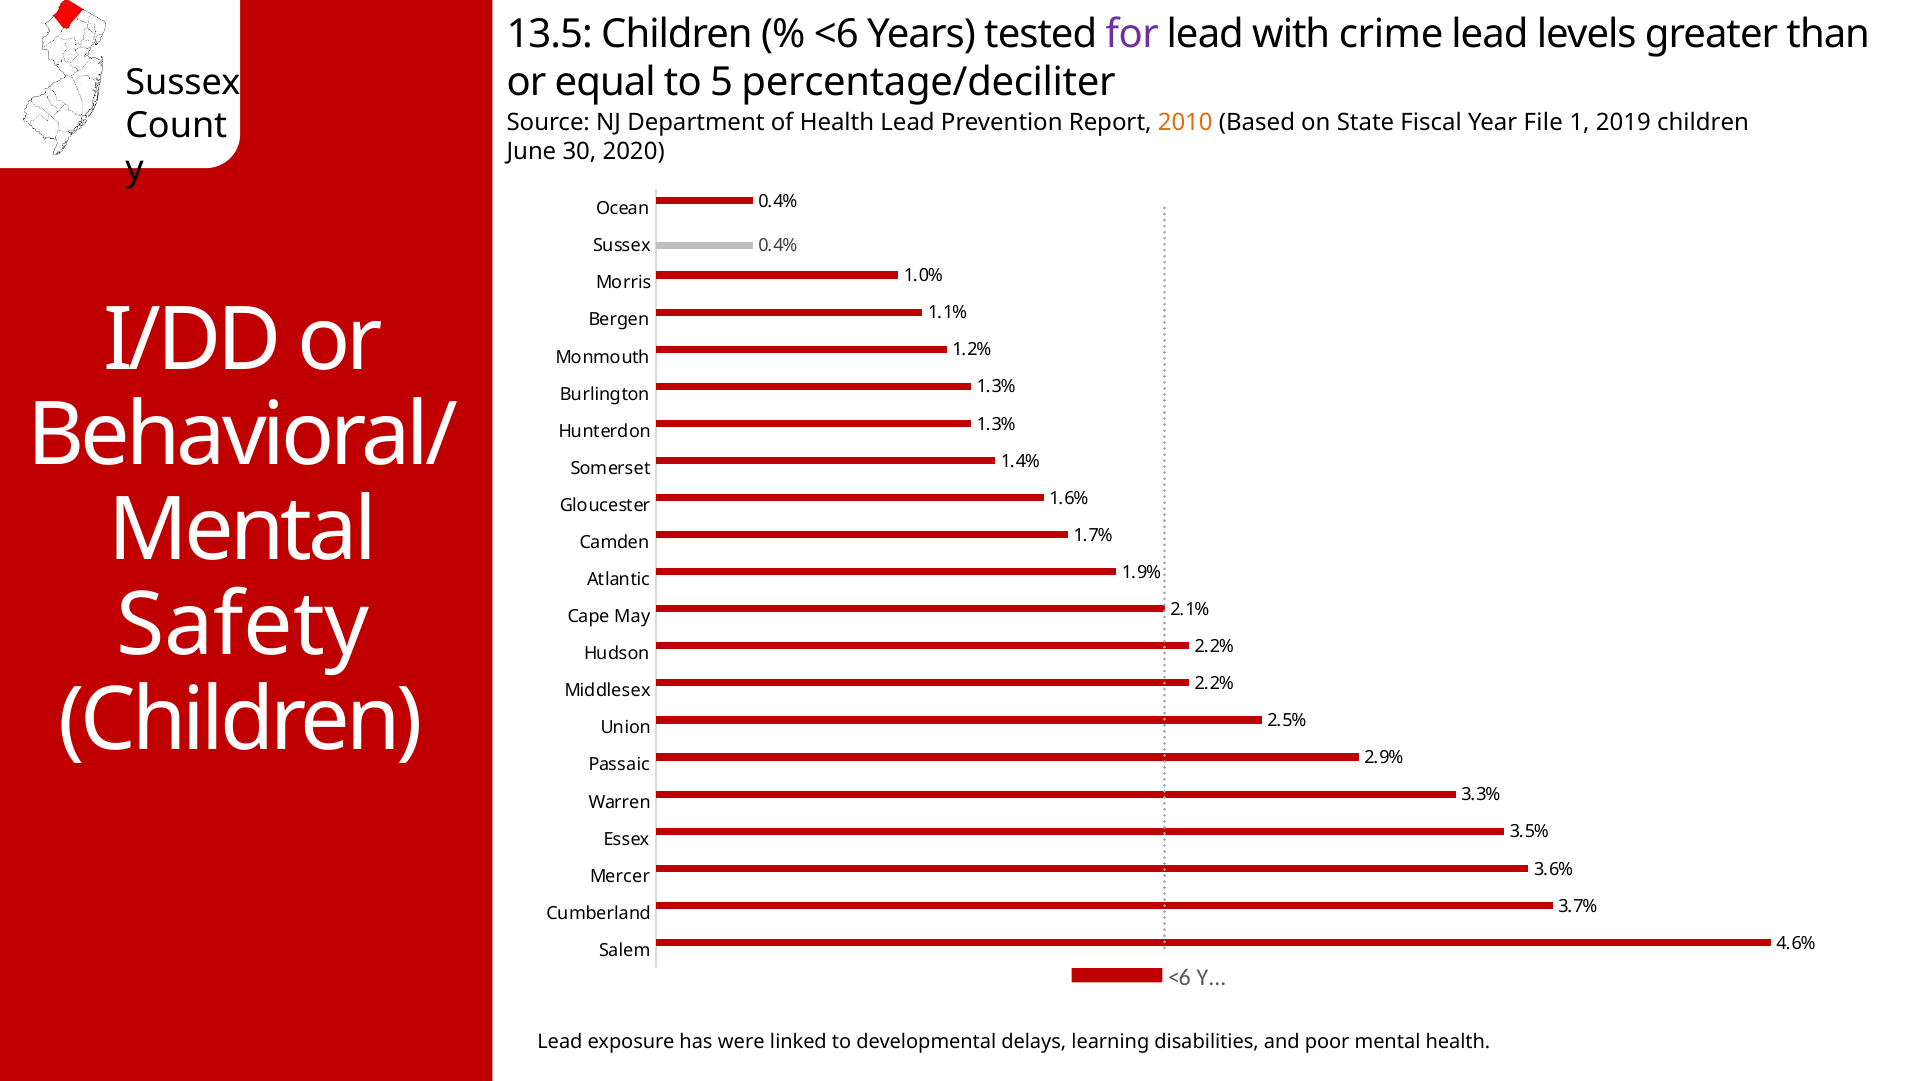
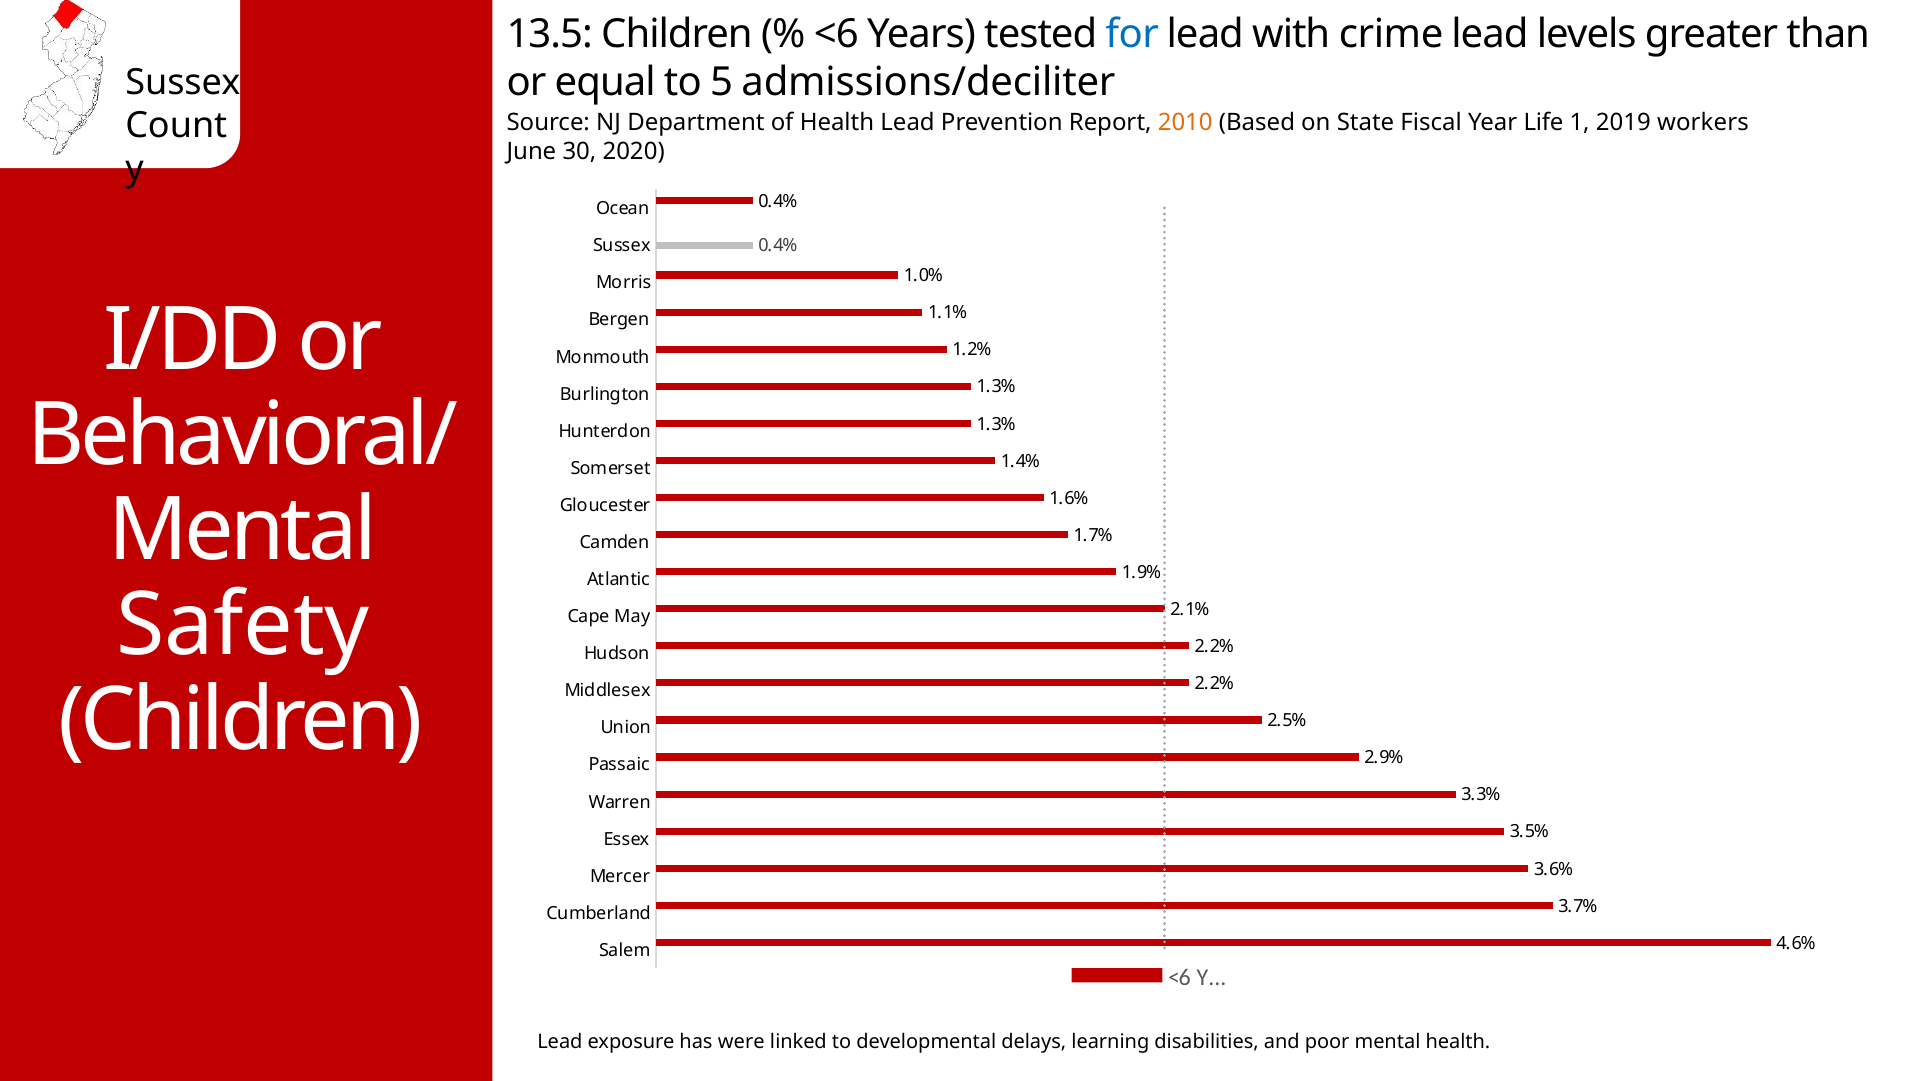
for colour: purple -> blue
percentage/deciliter: percentage/deciliter -> admissions/deciliter
File: File -> Life
2019 children: children -> workers
